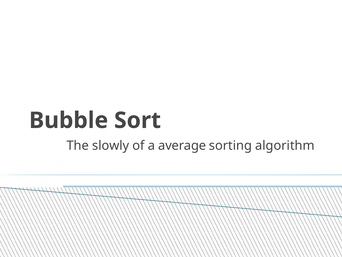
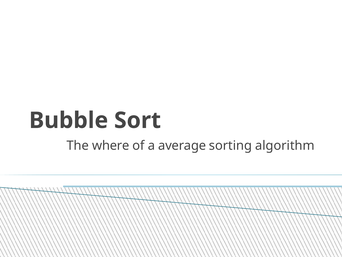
slowly: slowly -> where
